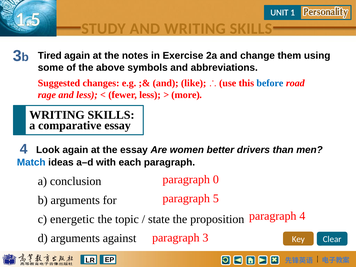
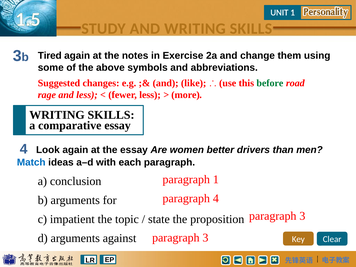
before colour: blue -> green
paragraph 0: 0 -> 1
paragraph 5: 5 -> 4
4 at (302, 216): 4 -> 3
energetic: energetic -> impatient
